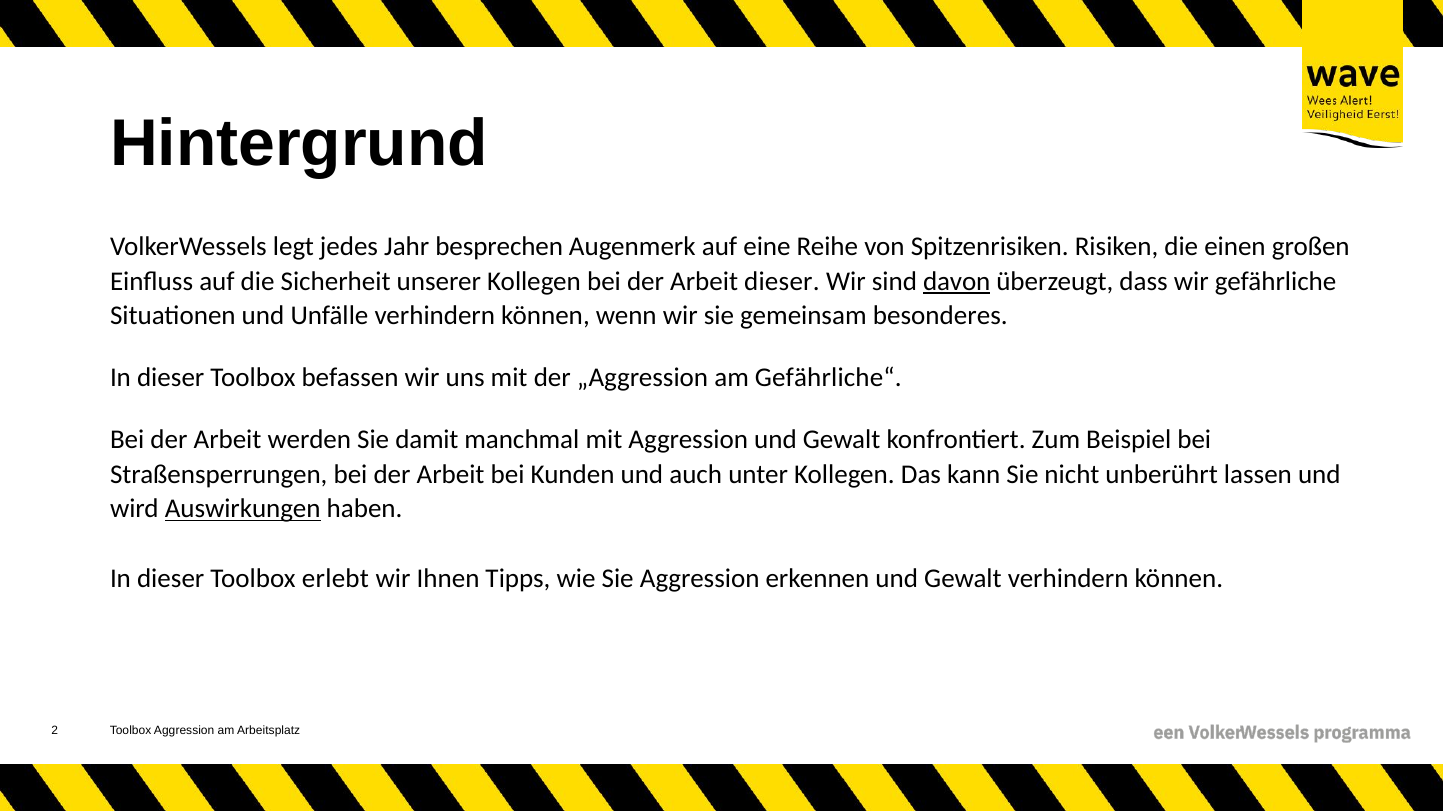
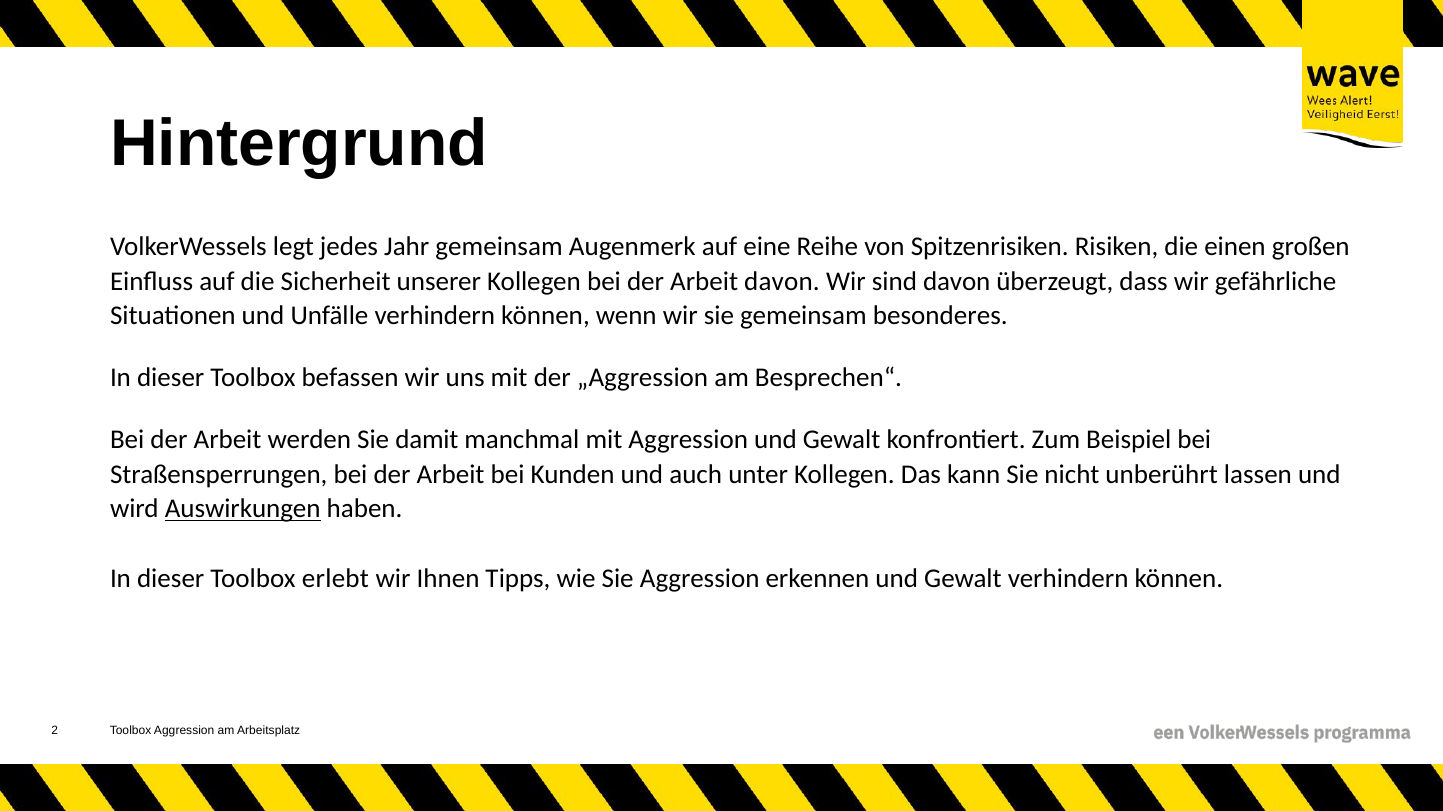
Jahr besprechen: besprechen -> gemeinsam
Arbeit dieser: dieser -> davon
davon at (957, 282) underline: present -> none
Gefährliche“: Gefährliche“ -> Besprechen“
